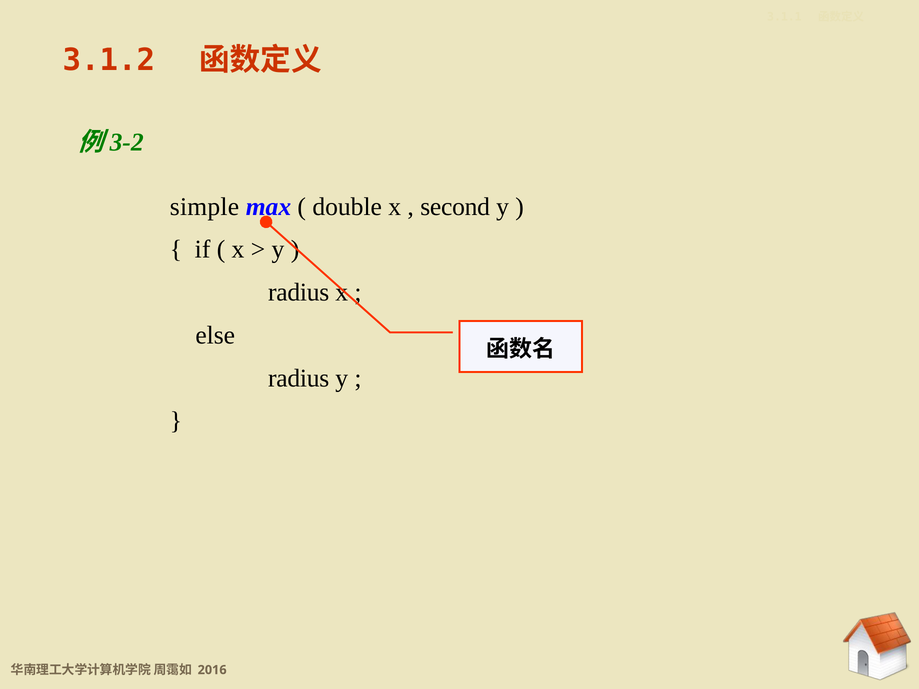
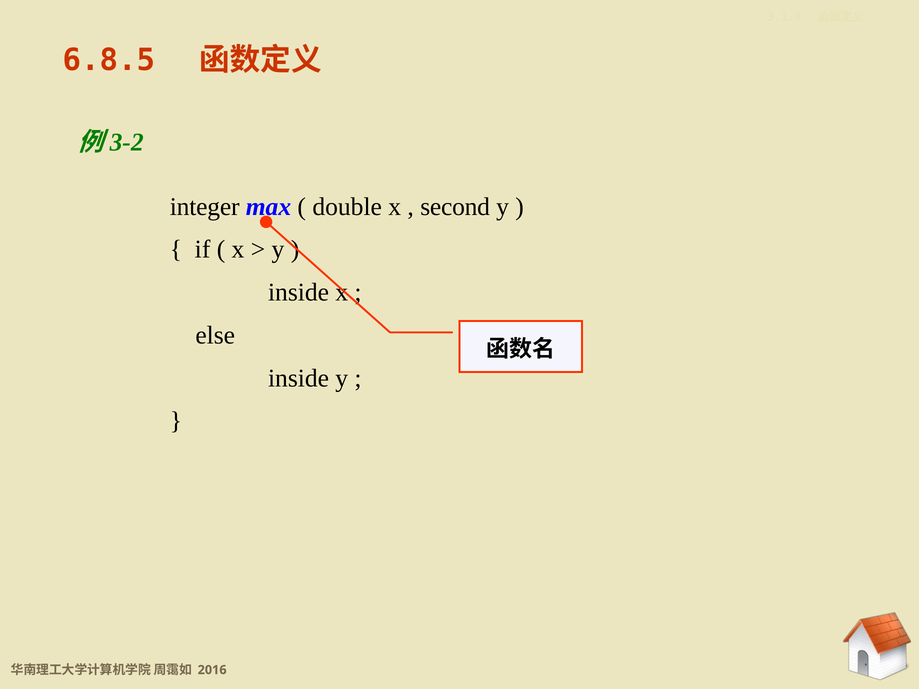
3.1.2: 3.1.2 -> 6.8.5
simple: simple -> integer
radius at (299, 293): radius -> inside
radius at (299, 378): radius -> inside
